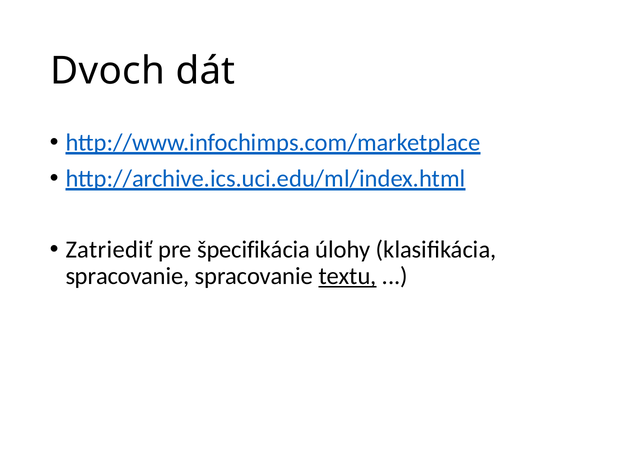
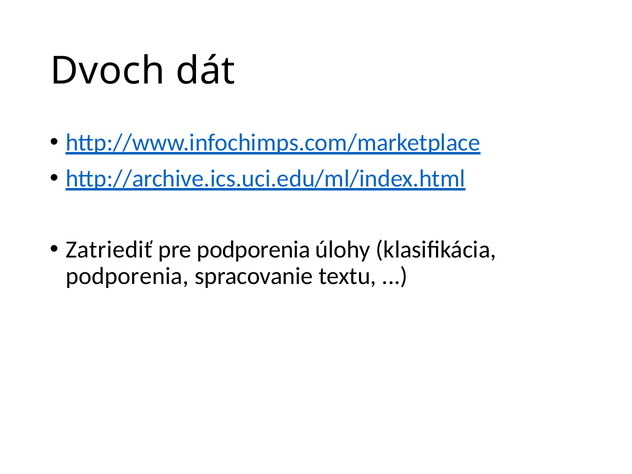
pre špecifikácia: špecifikácia -> podporenia
spracovanie at (127, 276): spracovanie -> podporenia
textu underline: present -> none
